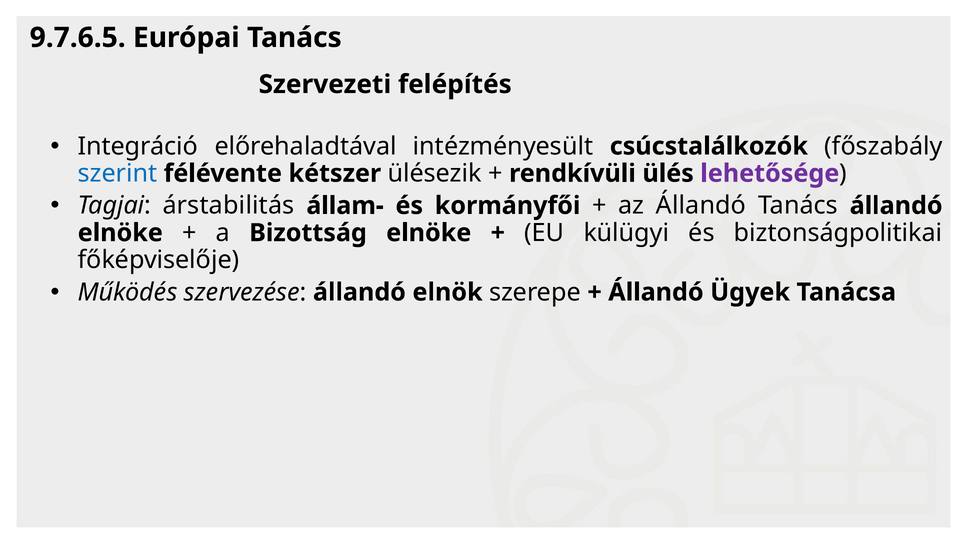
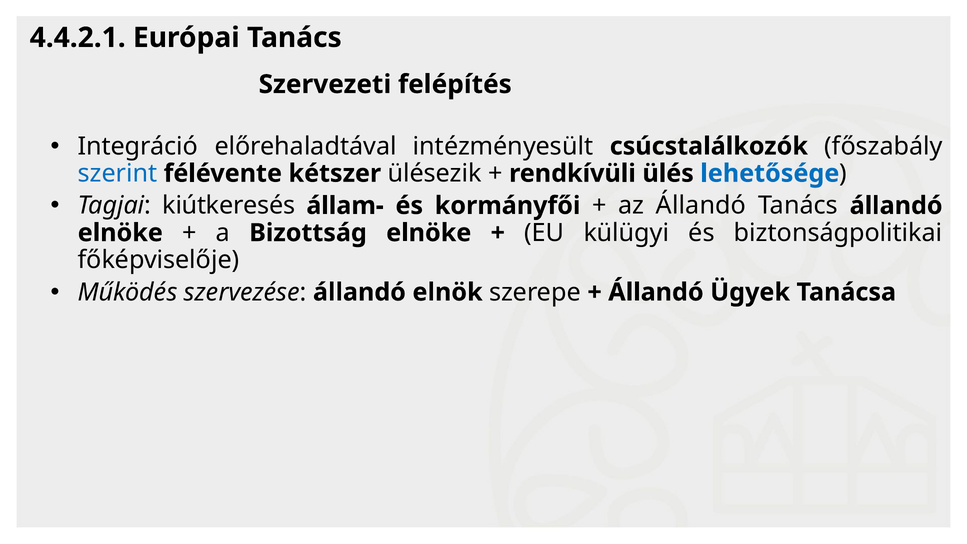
9.7.6.5: 9.7.6.5 -> 4.4.2.1
lehetősége colour: purple -> blue
árstabilitás: árstabilitás -> kiútkeresés
